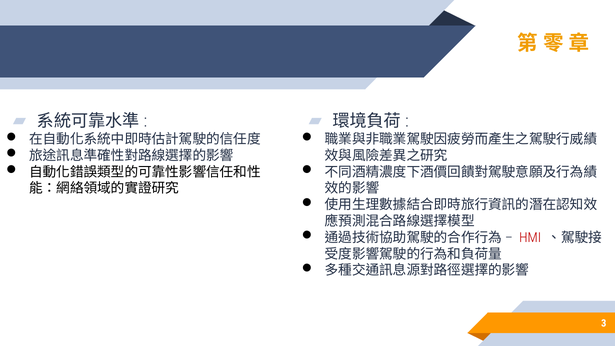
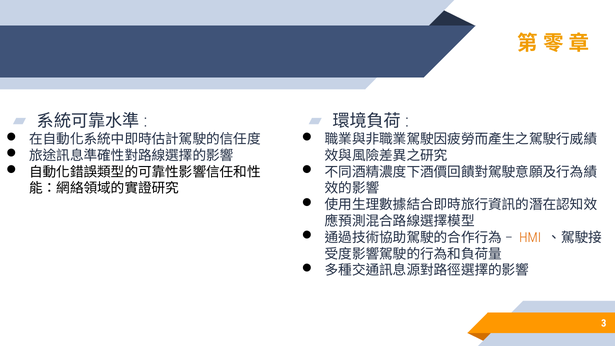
HMI colour: red -> orange
